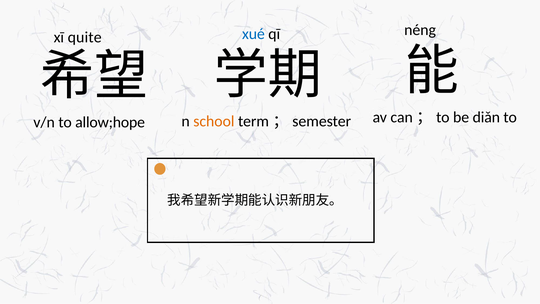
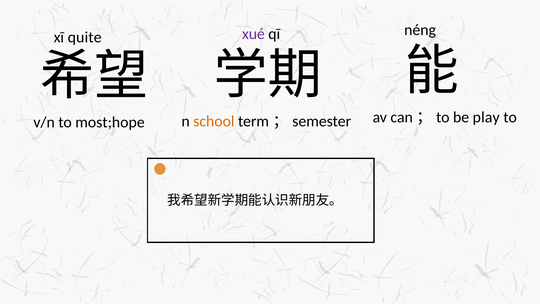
xué colour: blue -> purple
diǎn: diǎn -> play
allow;hope: allow;hope -> most;hope
